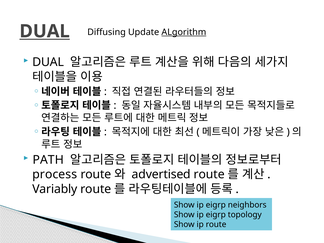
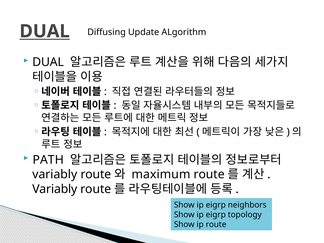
ALgorithm underline: present -> none
process at (55, 174): process -> variably
advertised: advertised -> maximum
